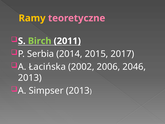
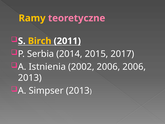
Birch colour: light green -> yellow
Łacińska: Łacińska -> Istnienia
2006 2046: 2046 -> 2006
